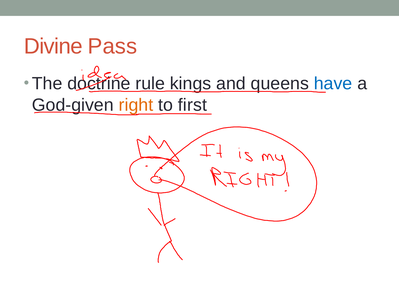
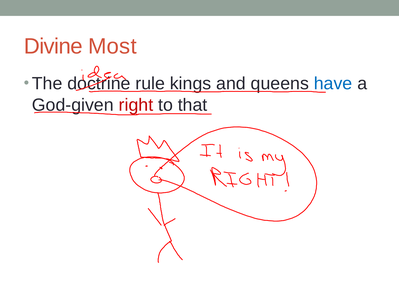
Pass: Pass -> Most
right colour: orange -> red
first: first -> that
